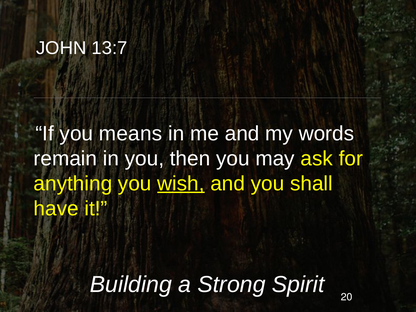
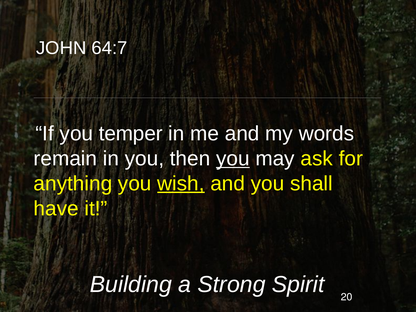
13:7: 13:7 -> 64:7
means: means -> temper
you at (233, 159) underline: none -> present
